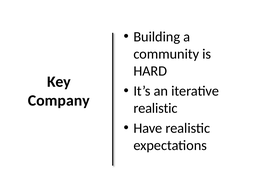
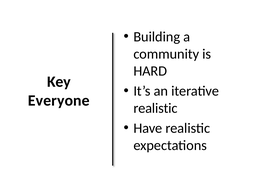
Company: Company -> Everyone
